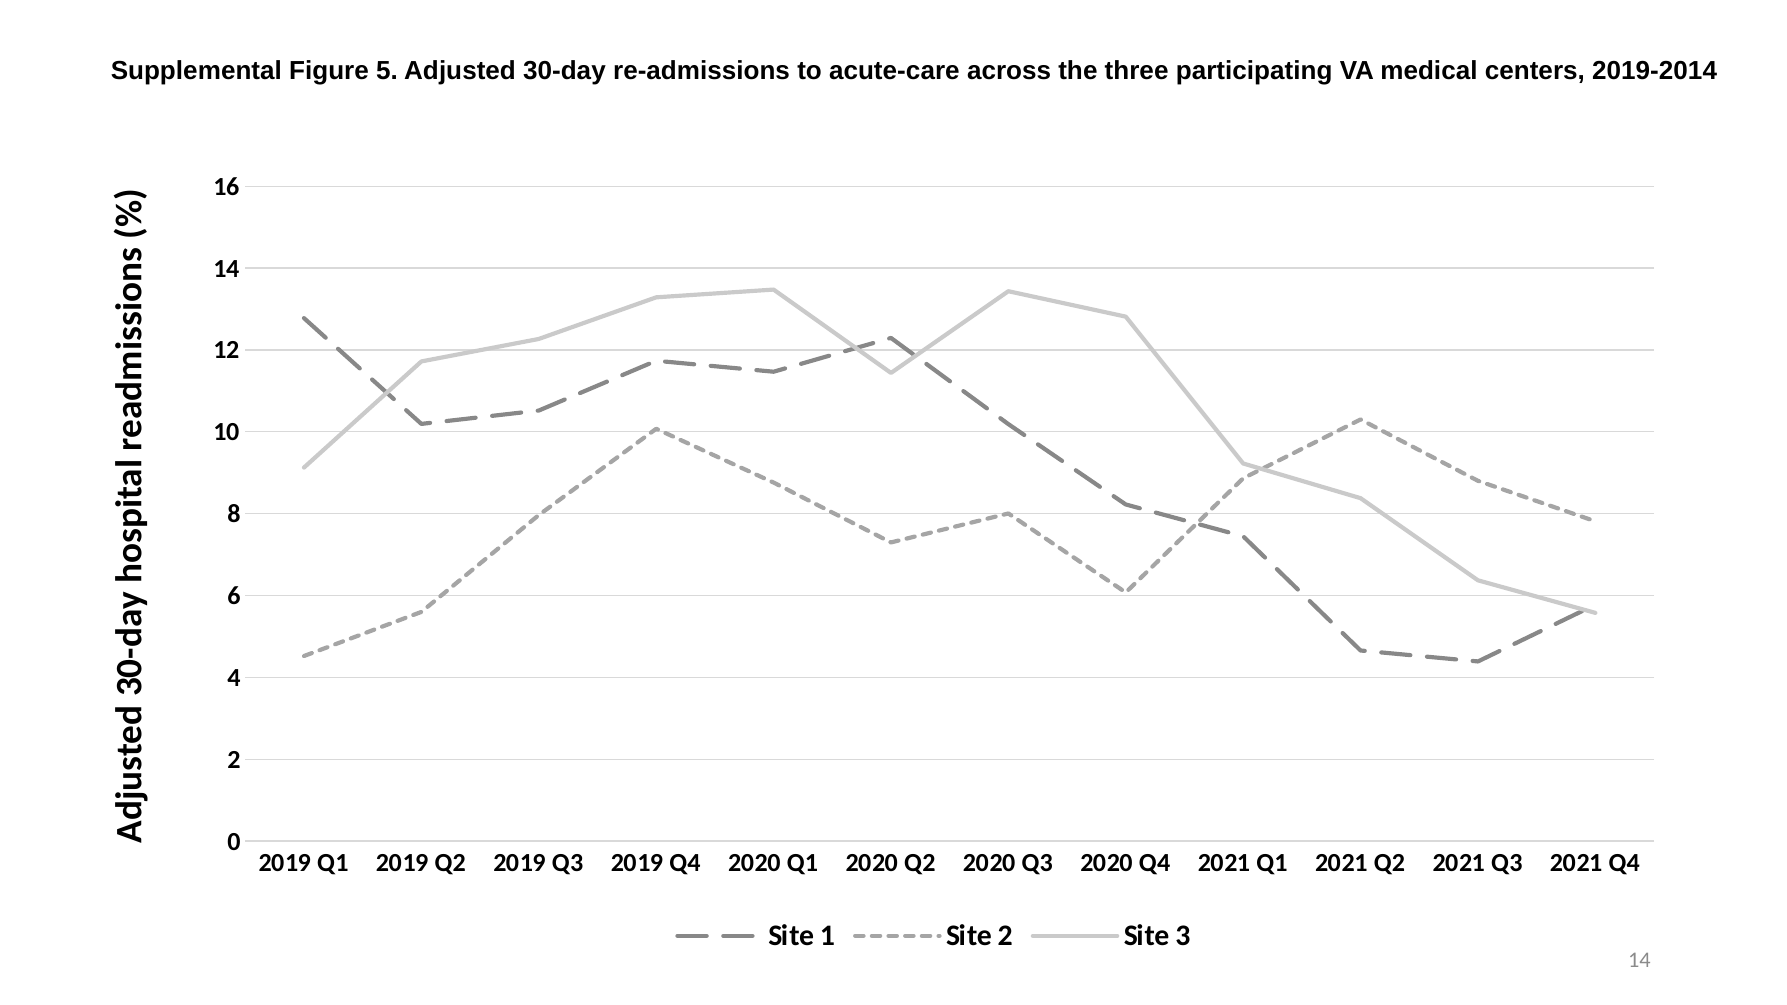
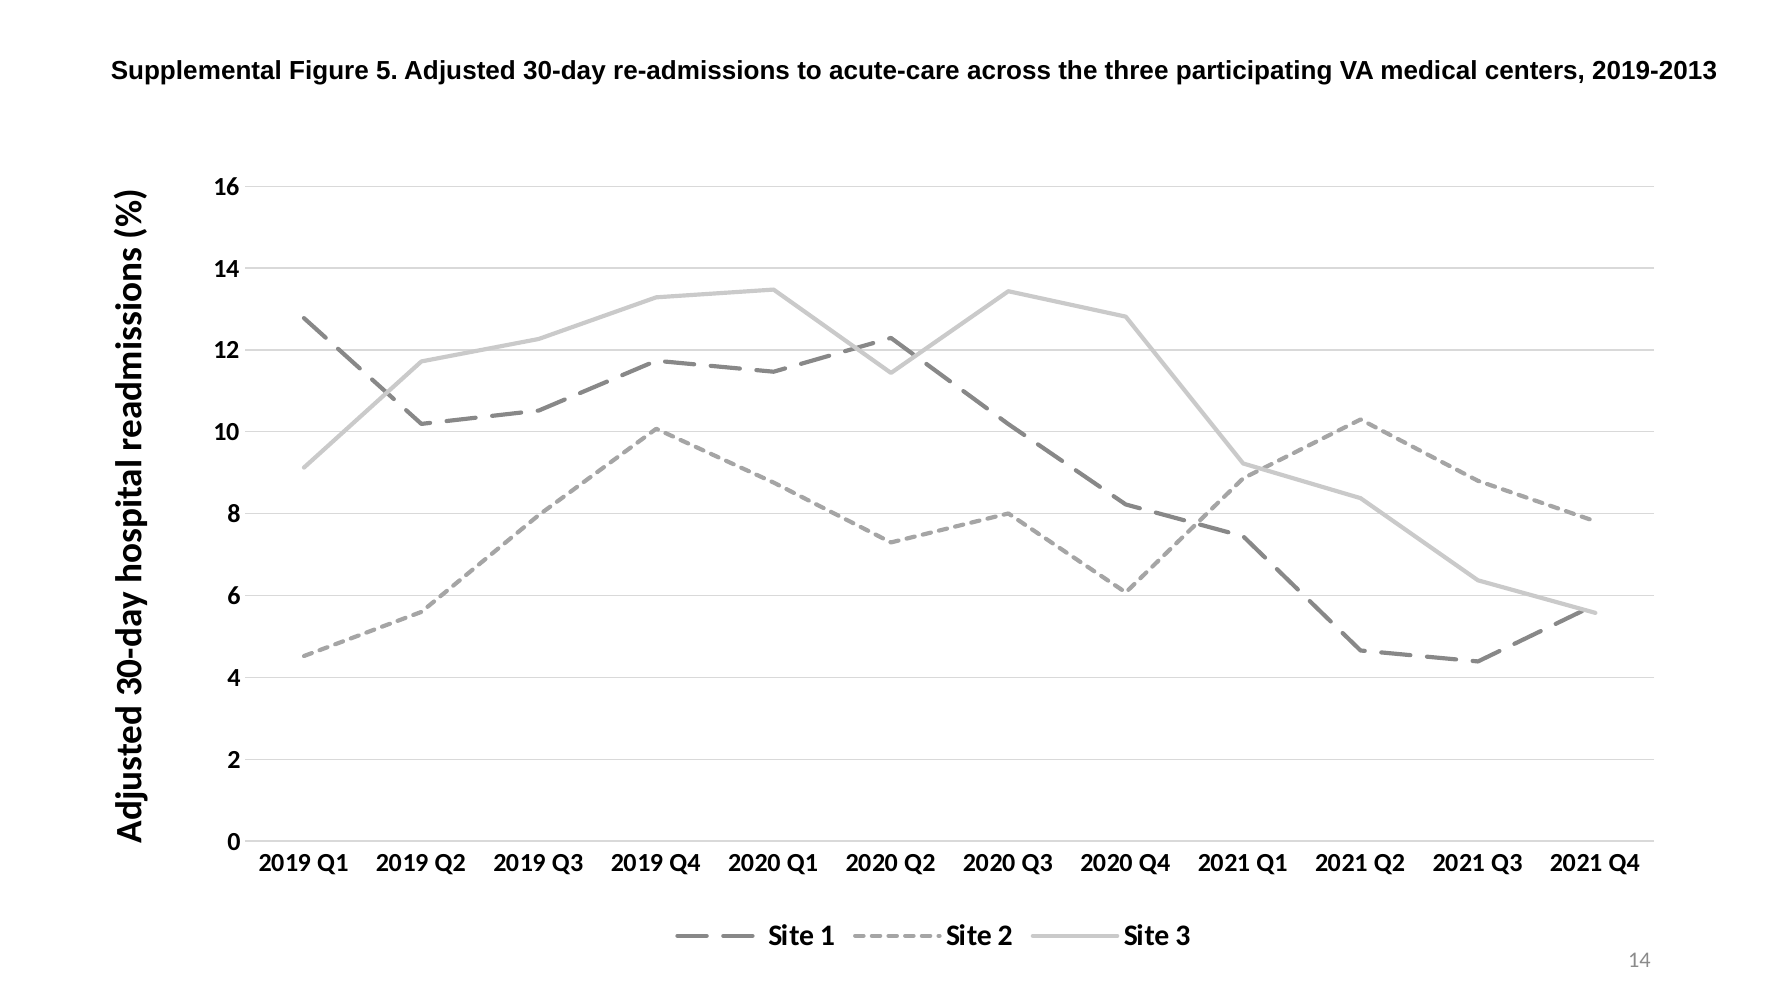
2019-2014: 2019-2014 -> 2019-2013
